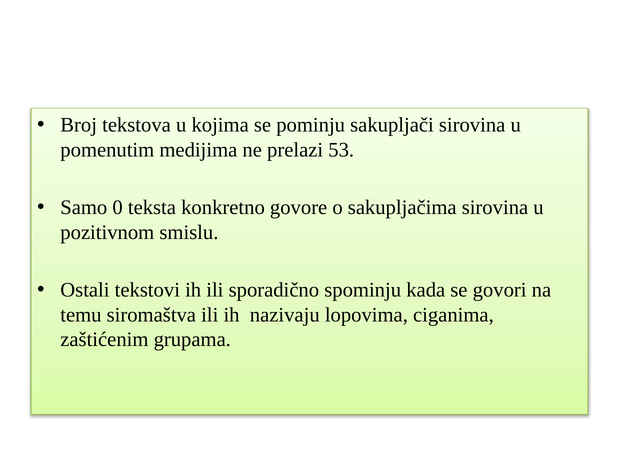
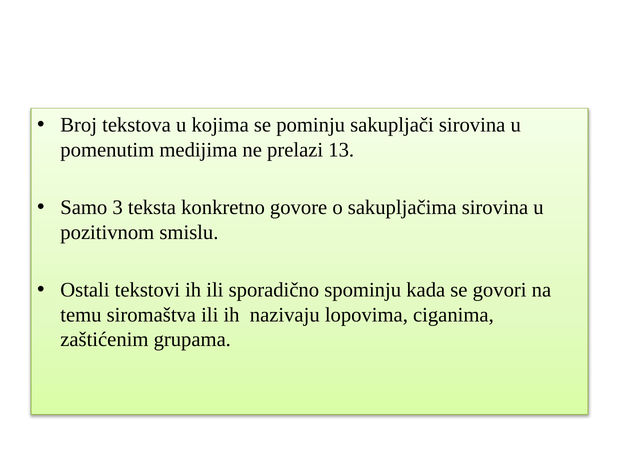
53: 53 -> 13
0: 0 -> 3
